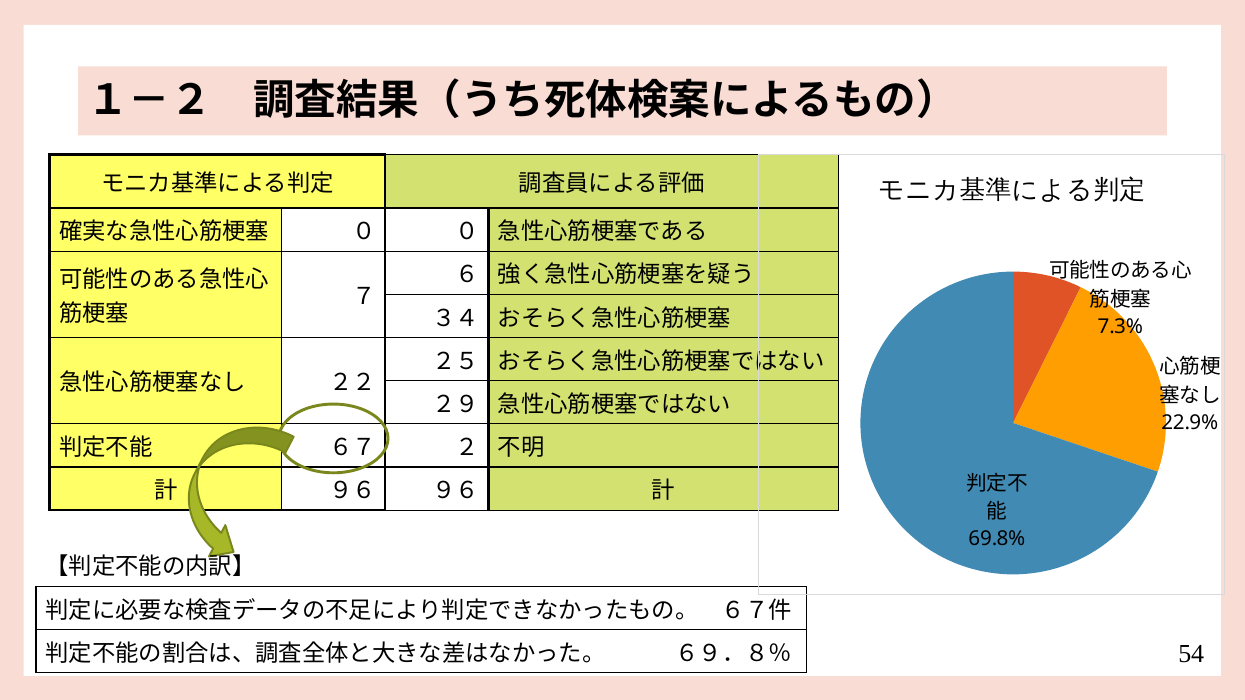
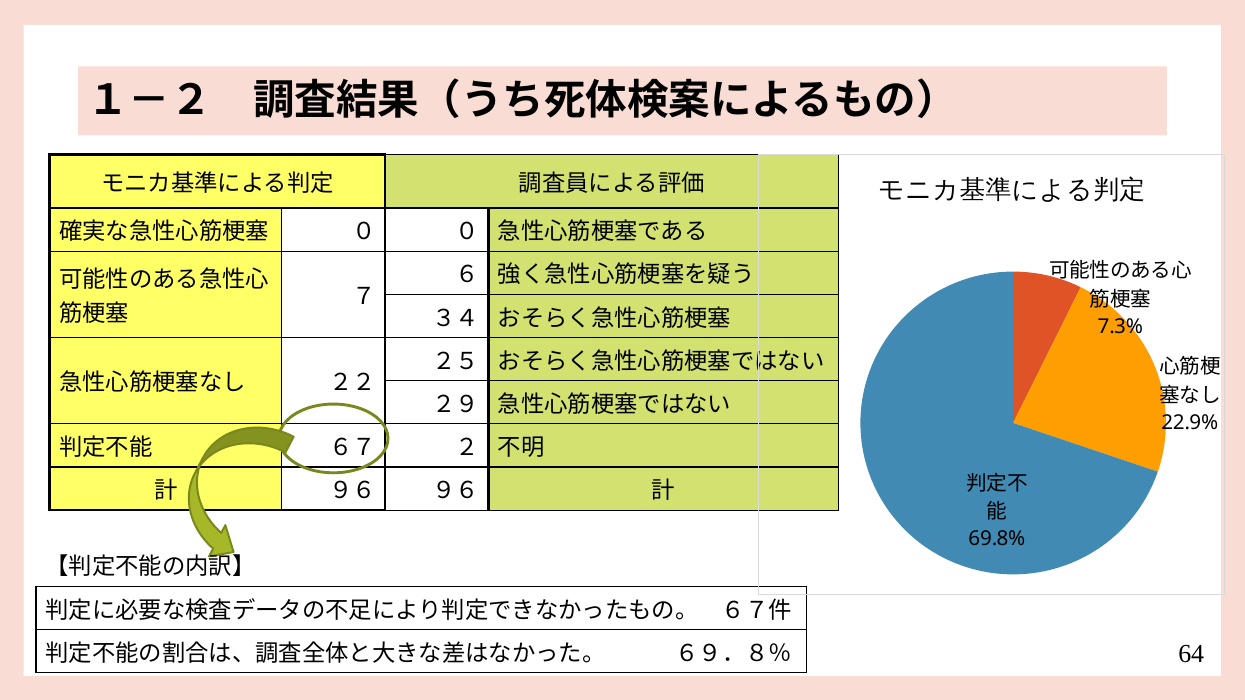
54: 54 -> 64
